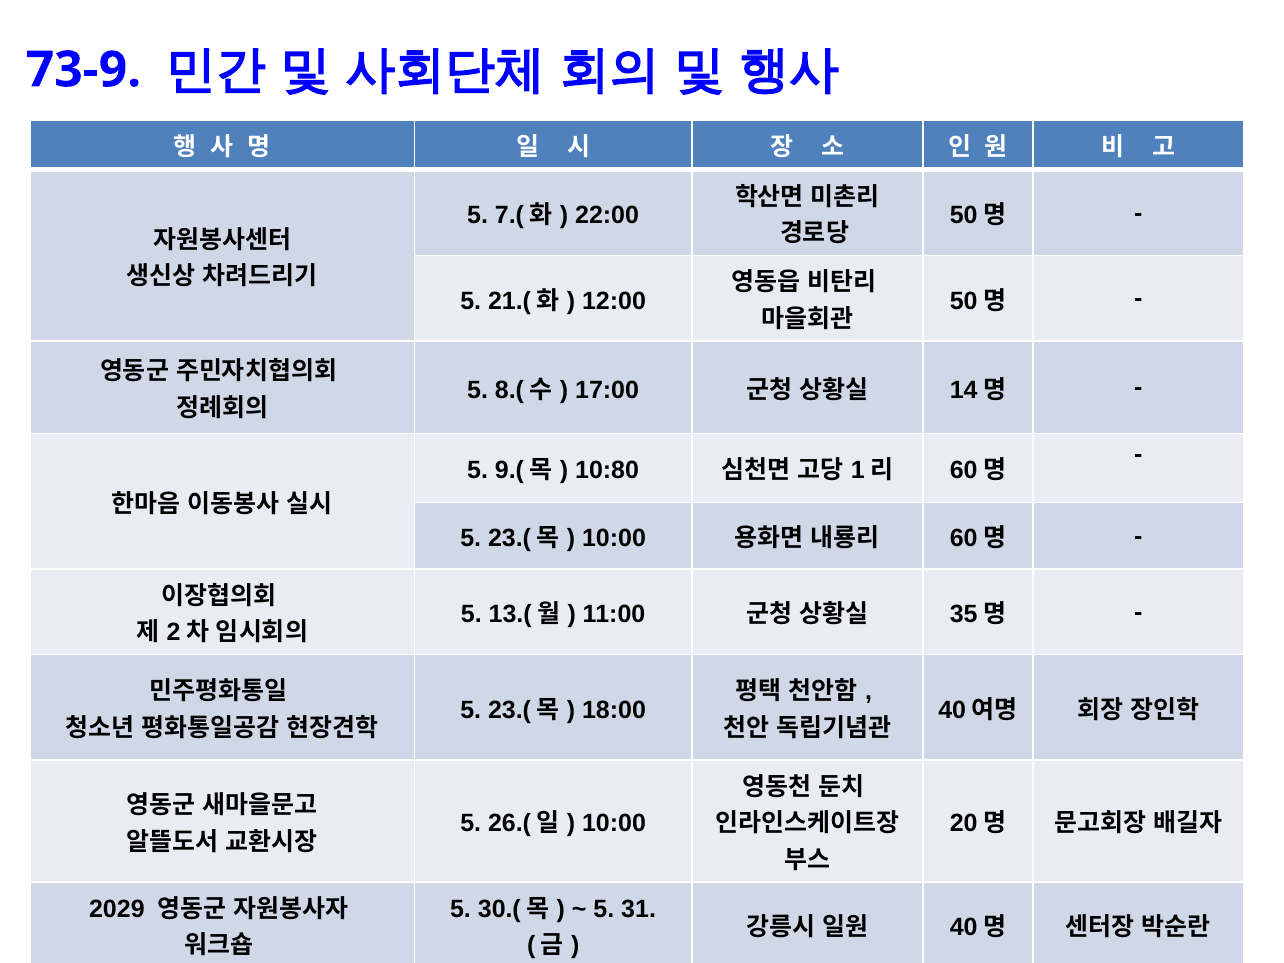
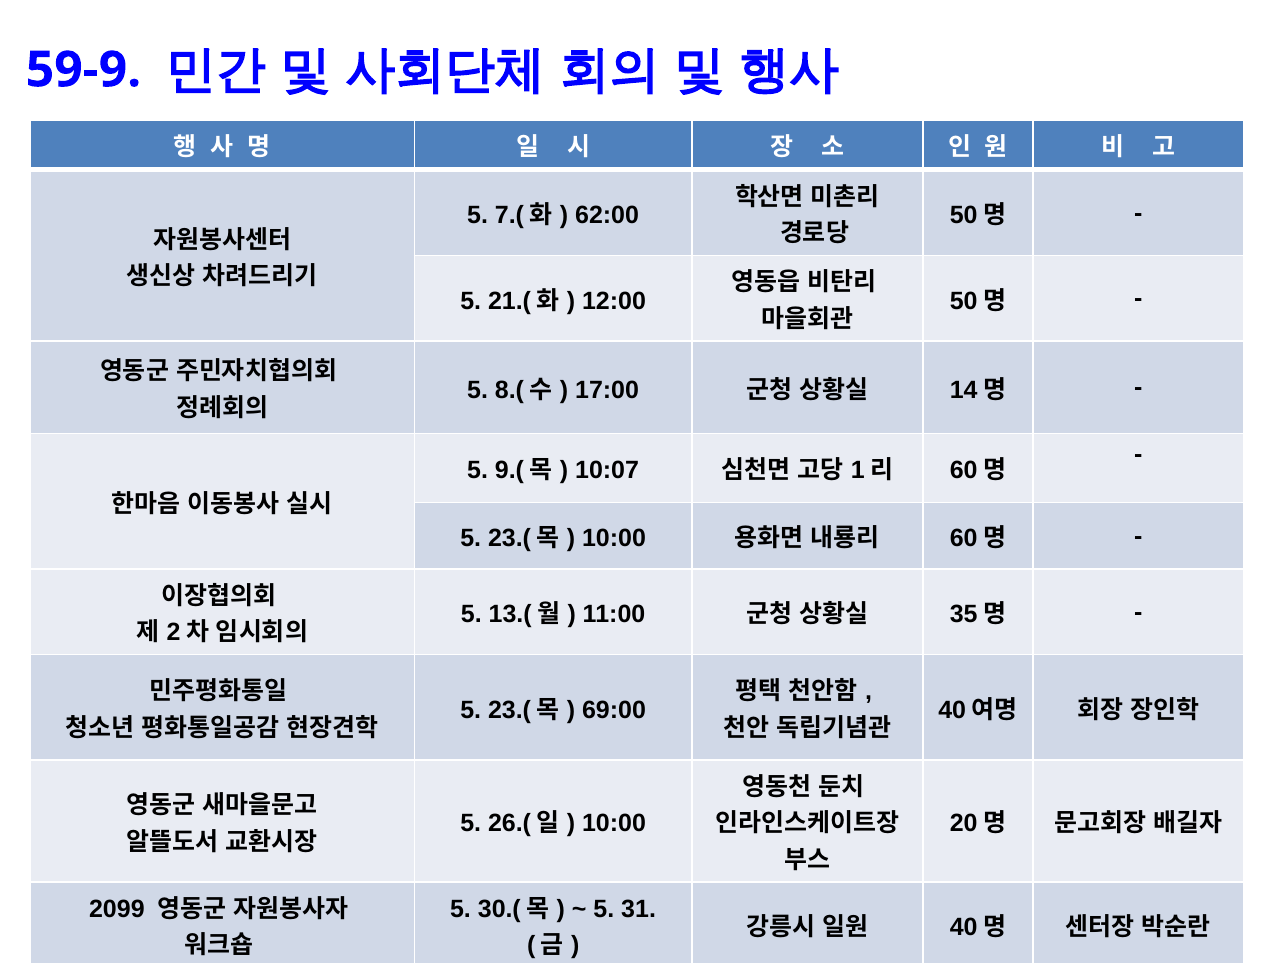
73-9: 73-9 -> 59-9
22:00: 22:00 -> 62:00
10:80: 10:80 -> 10:07
18:00: 18:00 -> 69:00
2029: 2029 -> 2099
